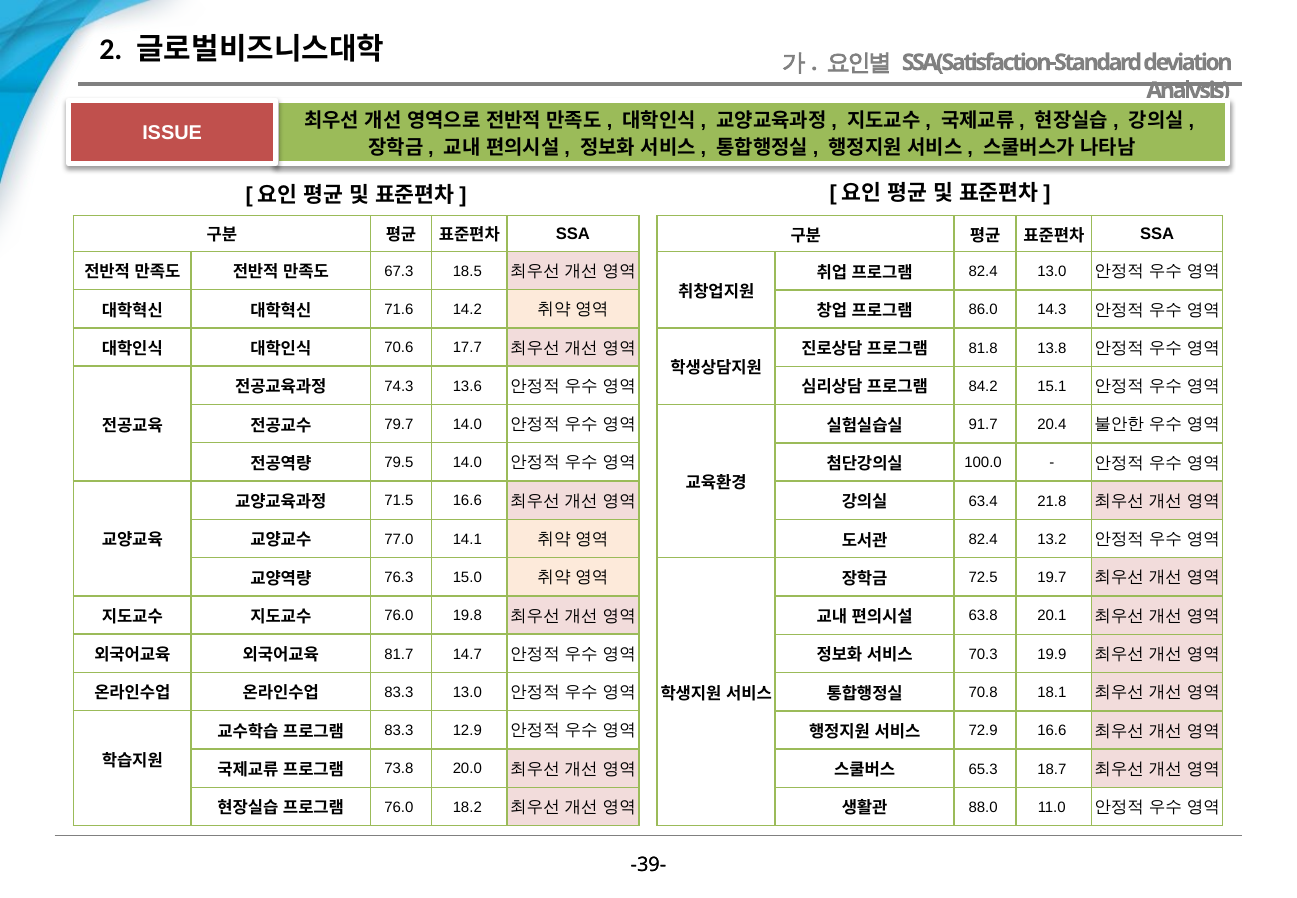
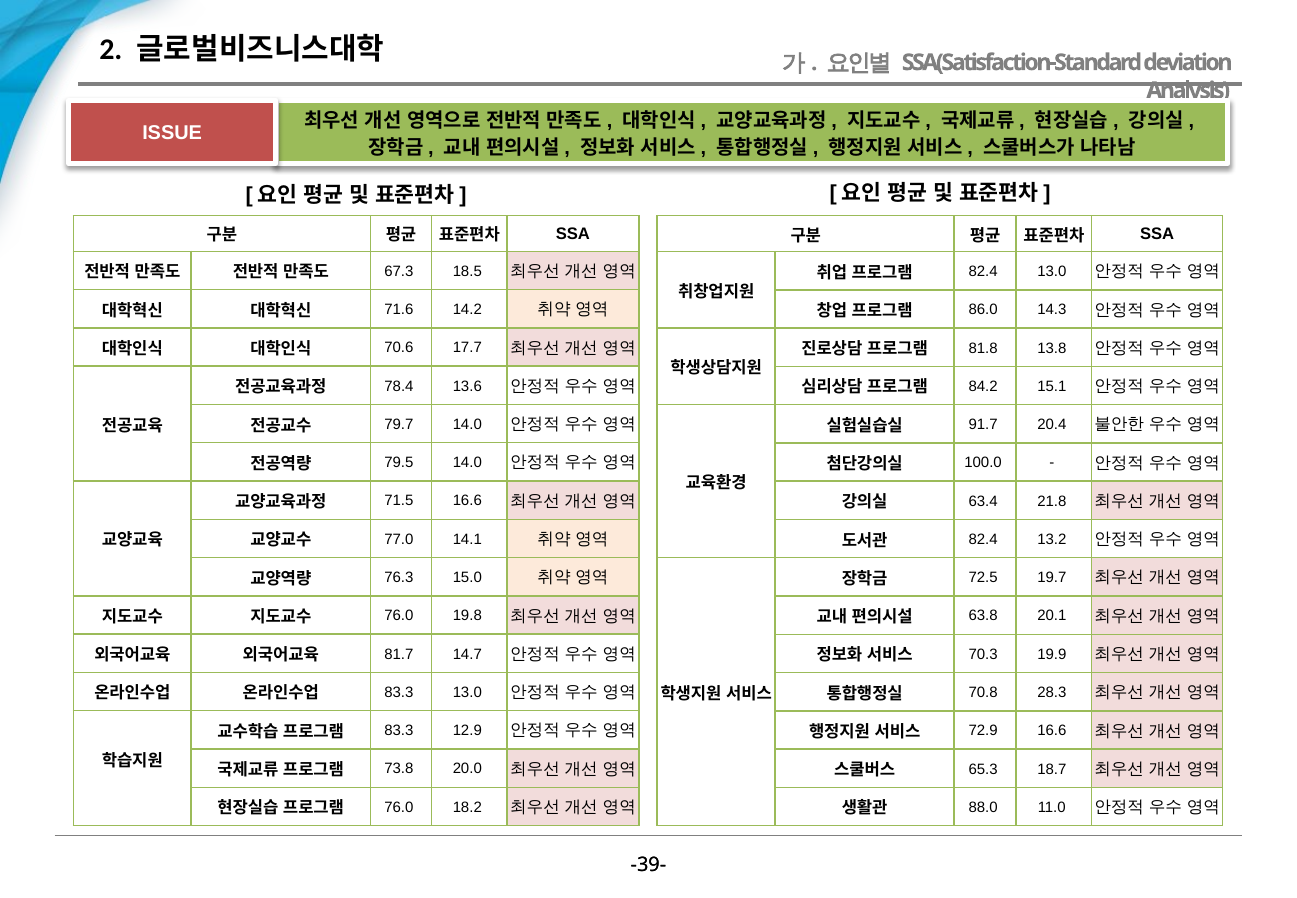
74.3: 74.3 -> 78.4
18.1: 18.1 -> 28.3
